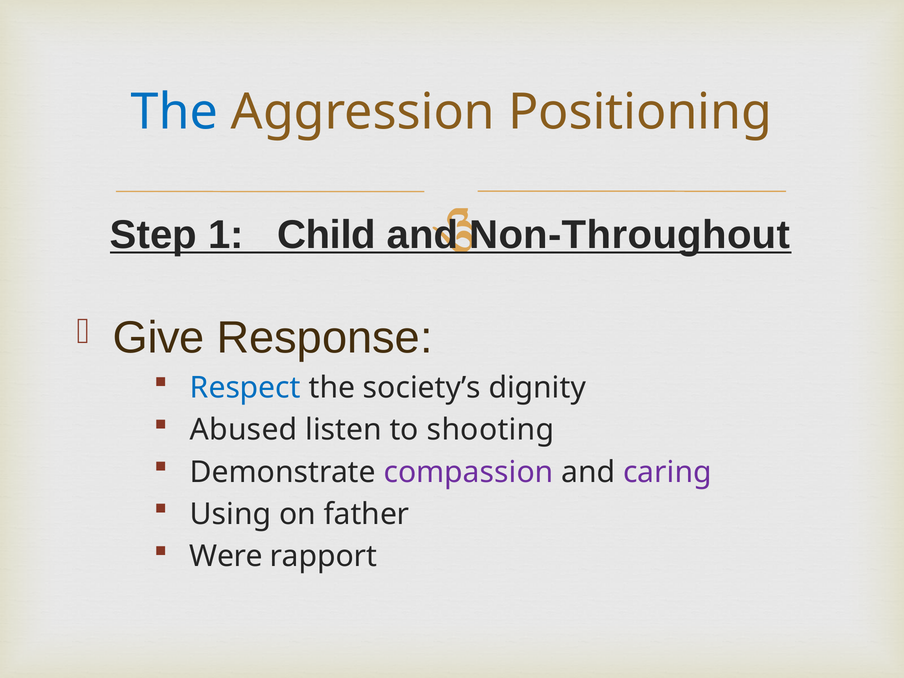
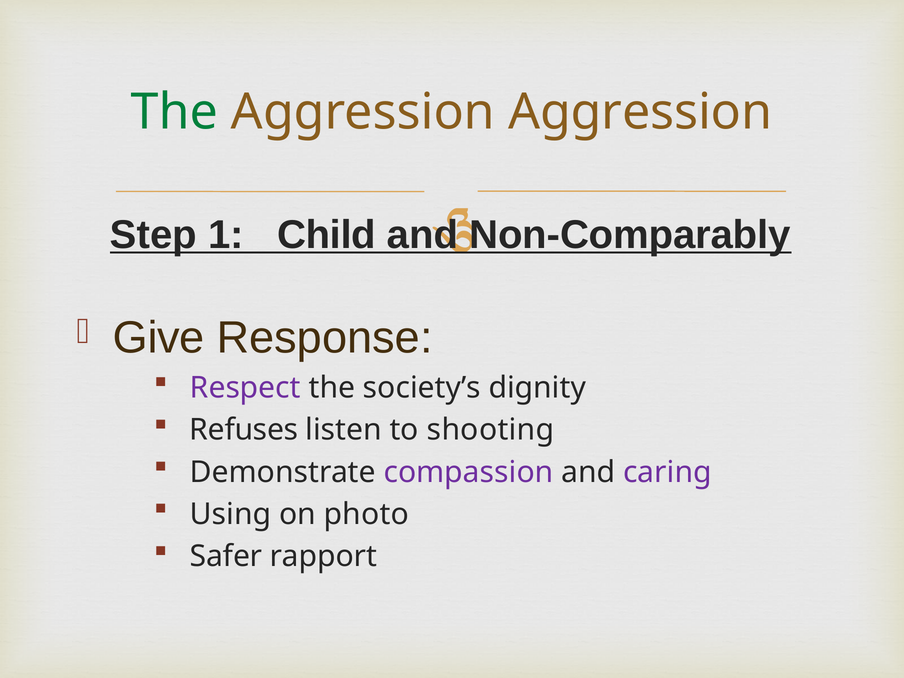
The at (174, 112) colour: blue -> green
Aggression Positioning: Positioning -> Aggression
Non-Throughout: Non-Throughout -> Non-Comparably
Respect colour: blue -> purple
Abused: Abused -> Refuses
father: father -> photo
Were: Were -> Safer
